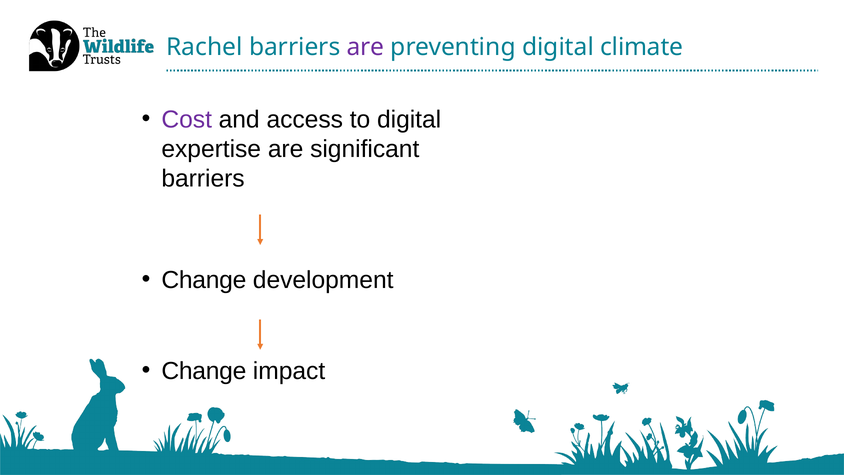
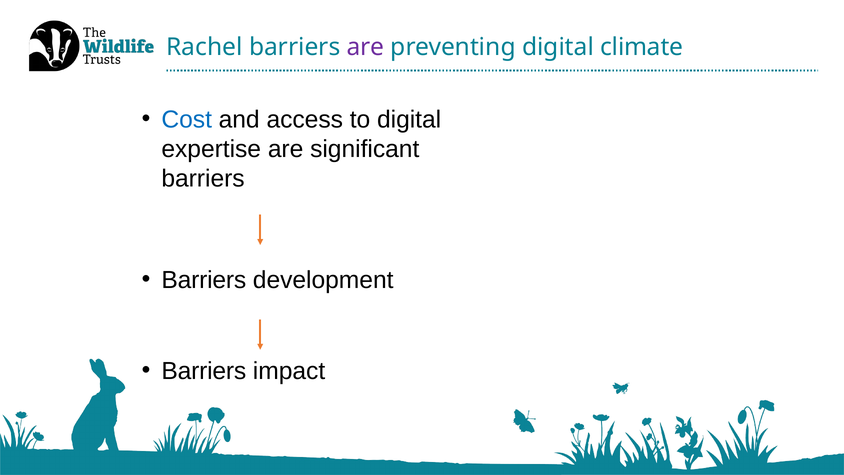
Cost colour: purple -> blue
Change at (204, 280): Change -> Barriers
Change at (204, 371): Change -> Barriers
